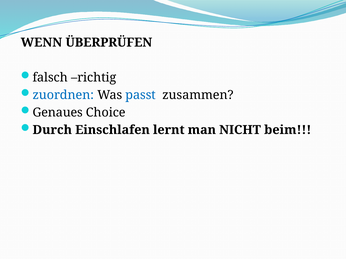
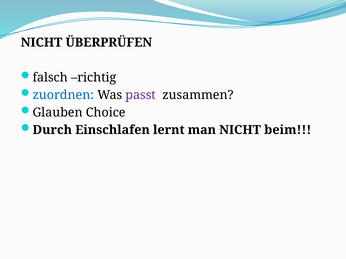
WENN at (41, 43): WENN -> NICHT
passt colour: blue -> purple
Genaues: Genaues -> Glauben
